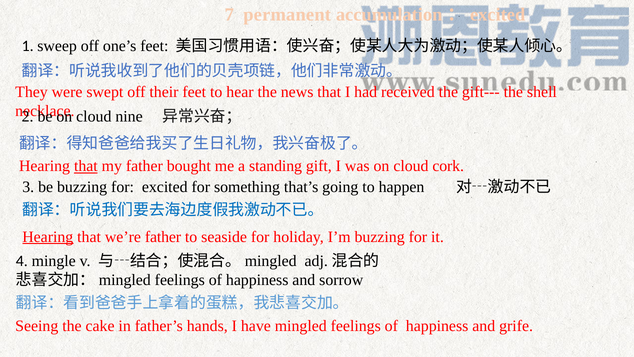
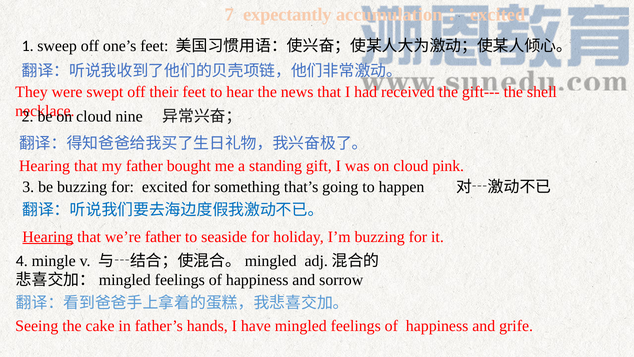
permanent: permanent -> expectantly
that at (86, 166) underline: present -> none
cork: cork -> pink
